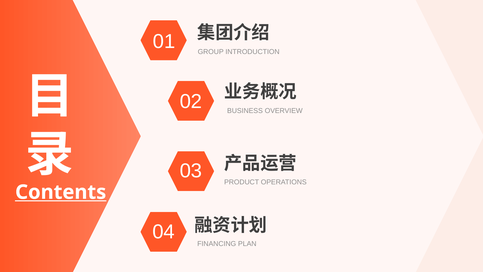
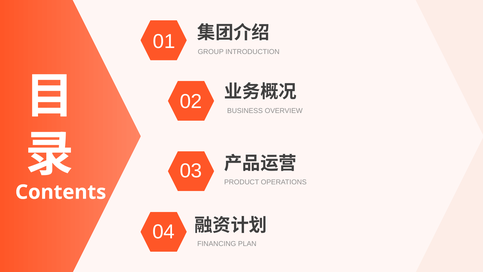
Contents underline: present -> none
